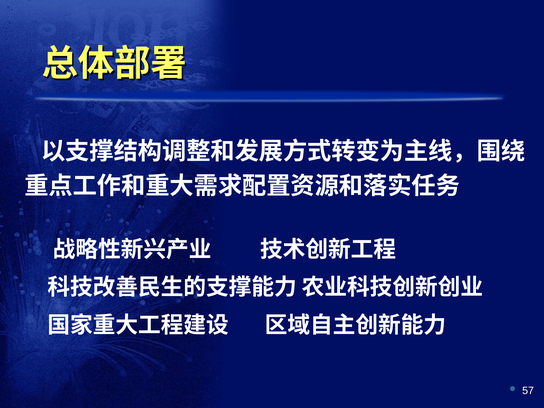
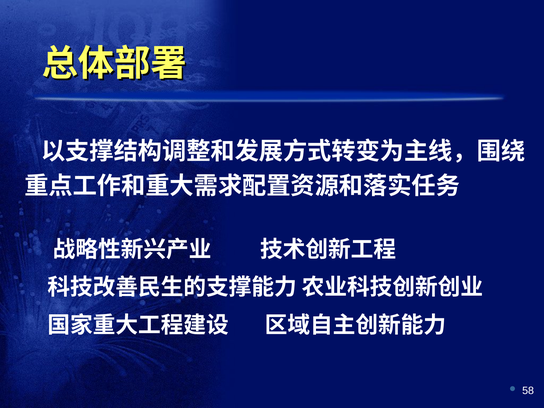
57: 57 -> 58
